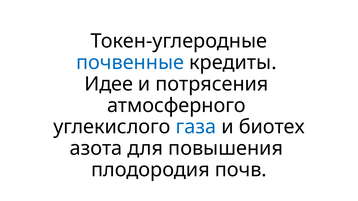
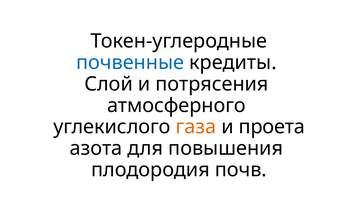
Идее: Идее -> Слой
газа colour: blue -> orange
биотех: биотех -> проета
